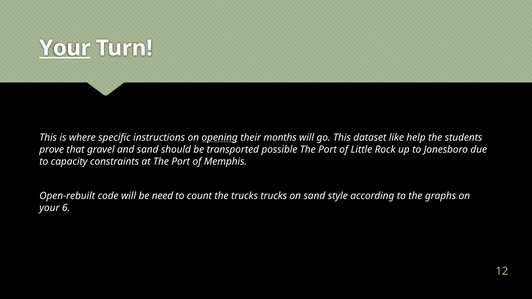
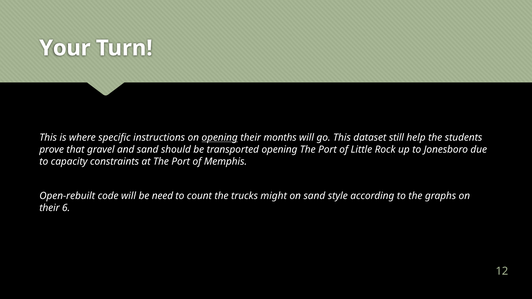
Your at (65, 48) underline: present -> none
like: like -> still
transported possible: possible -> opening
trucks trucks: trucks -> might
your at (49, 208): your -> their
